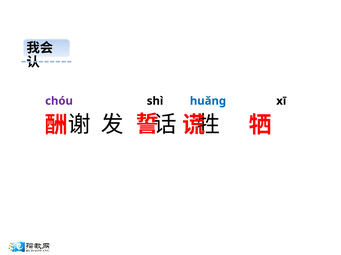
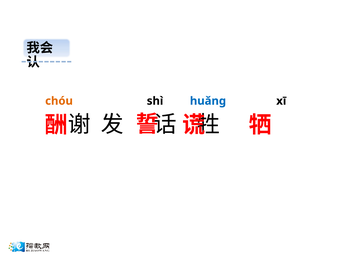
chóu colour: purple -> orange
